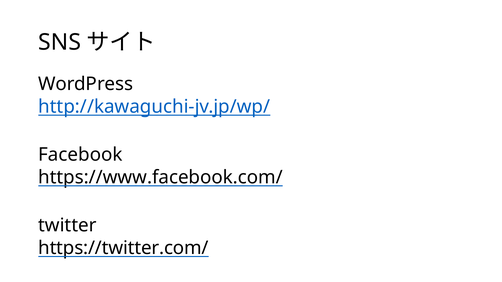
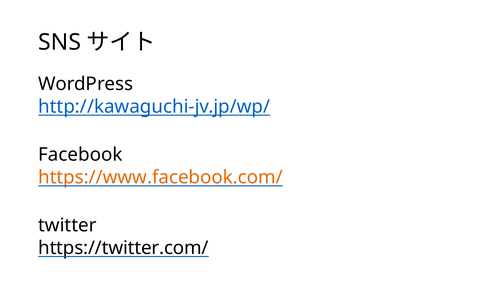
https://www.facebook.com/ colour: black -> orange
